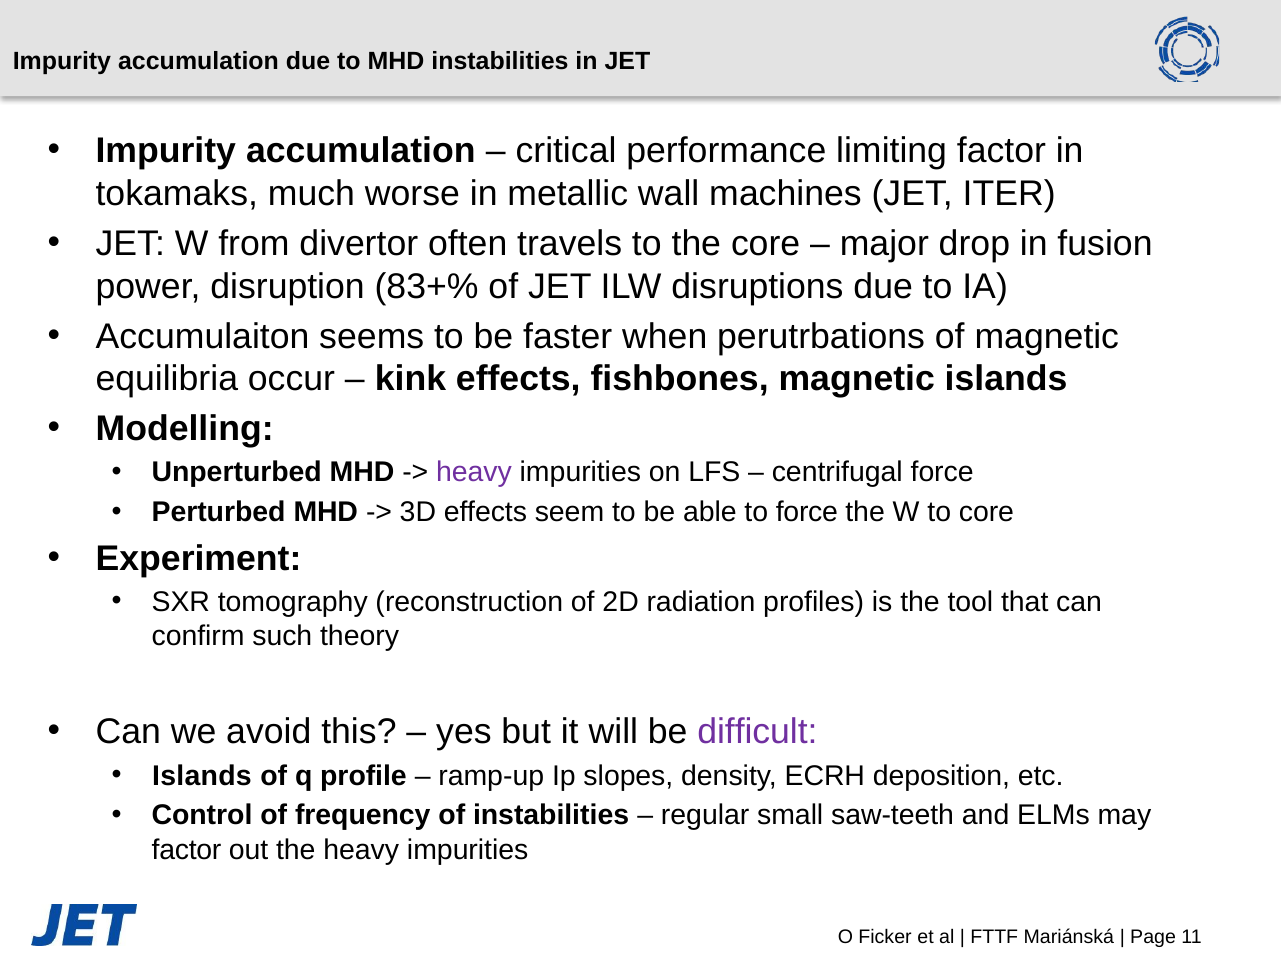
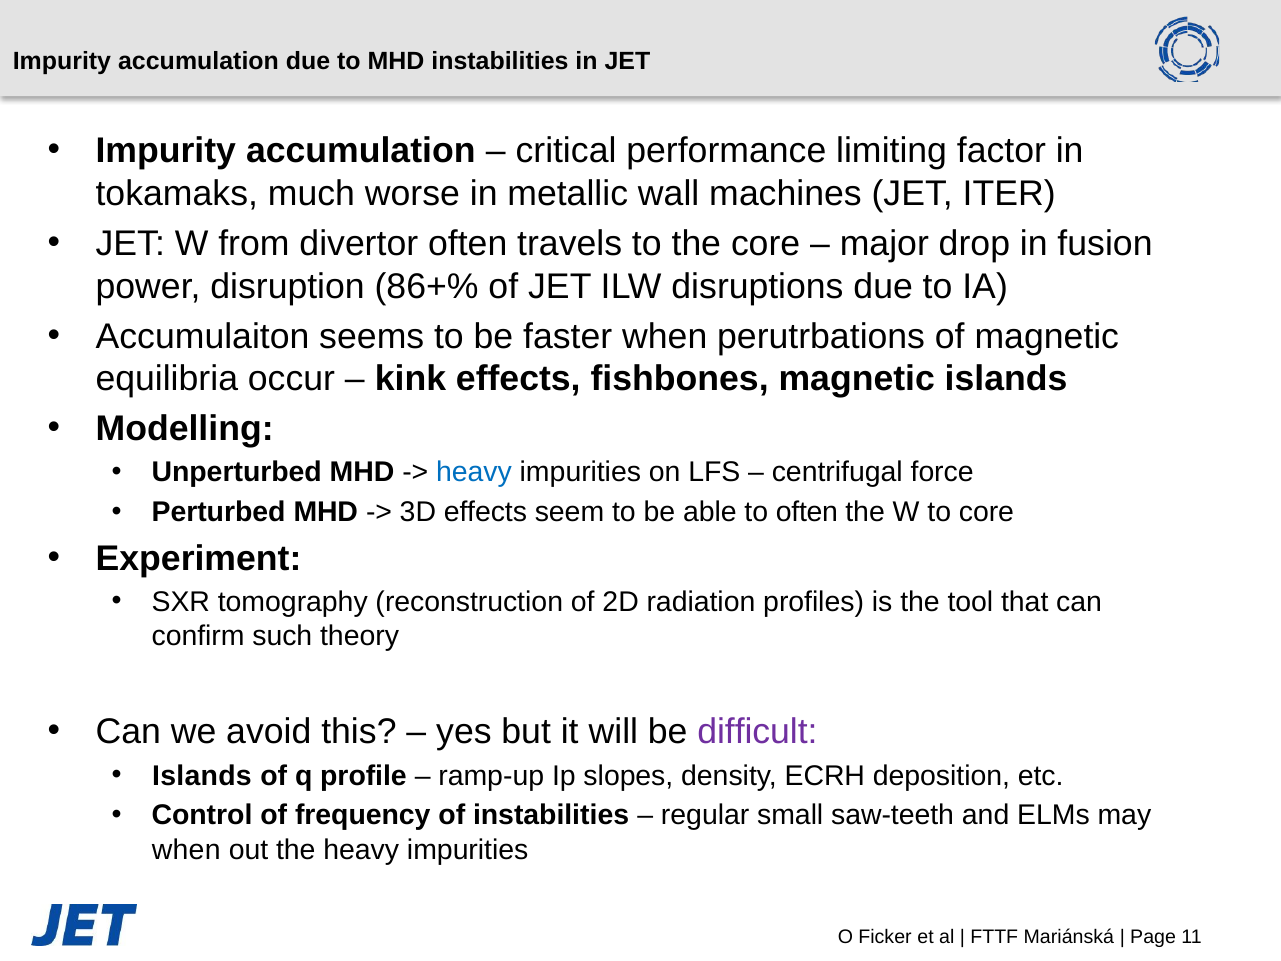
83+%: 83+% -> 86+%
heavy at (474, 472) colour: purple -> blue
to force: force -> often
factor at (187, 849): factor -> when
